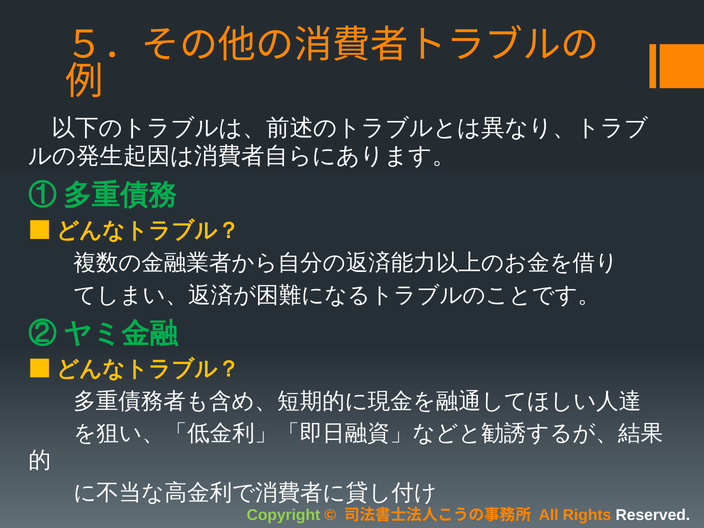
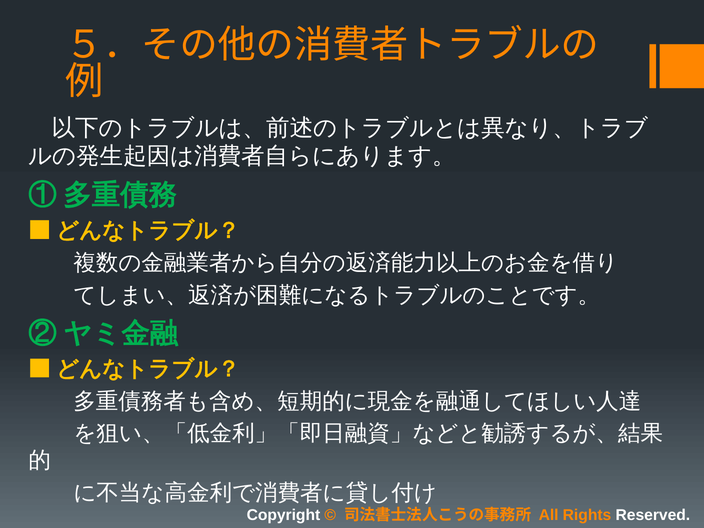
Copyright colour: light green -> white
